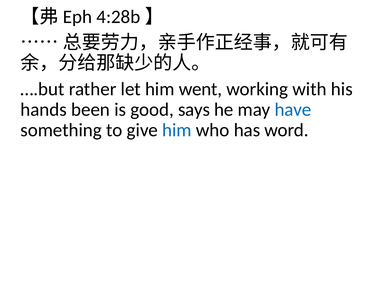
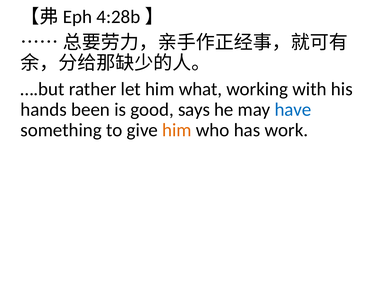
went: went -> what
him at (177, 130) colour: blue -> orange
word: word -> work
